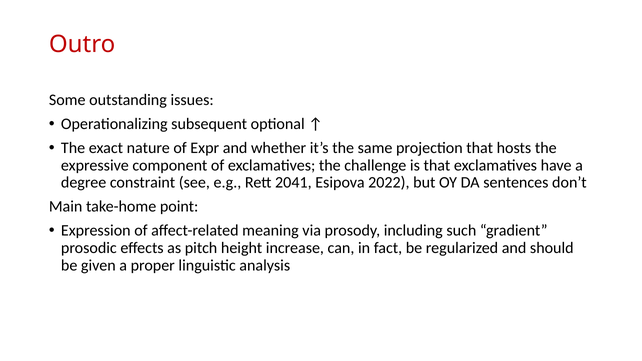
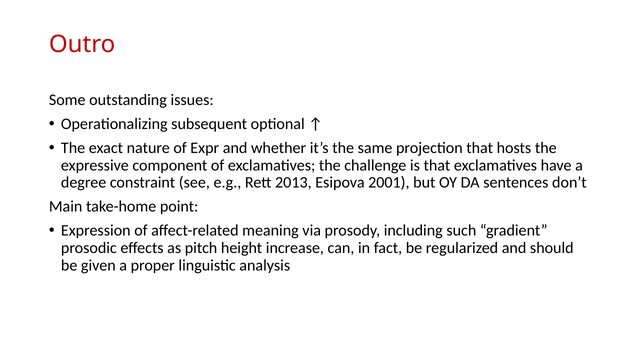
2041: 2041 -> 2013
2022: 2022 -> 2001
